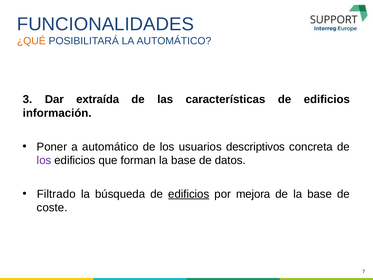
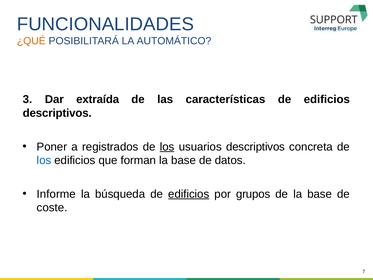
información at (57, 113): información -> descriptivos
a automático: automático -> registrados
los at (167, 147) underline: none -> present
los at (44, 160) colour: purple -> blue
Filtrado: Filtrado -> Informe
mejora: mejora -> grupos
